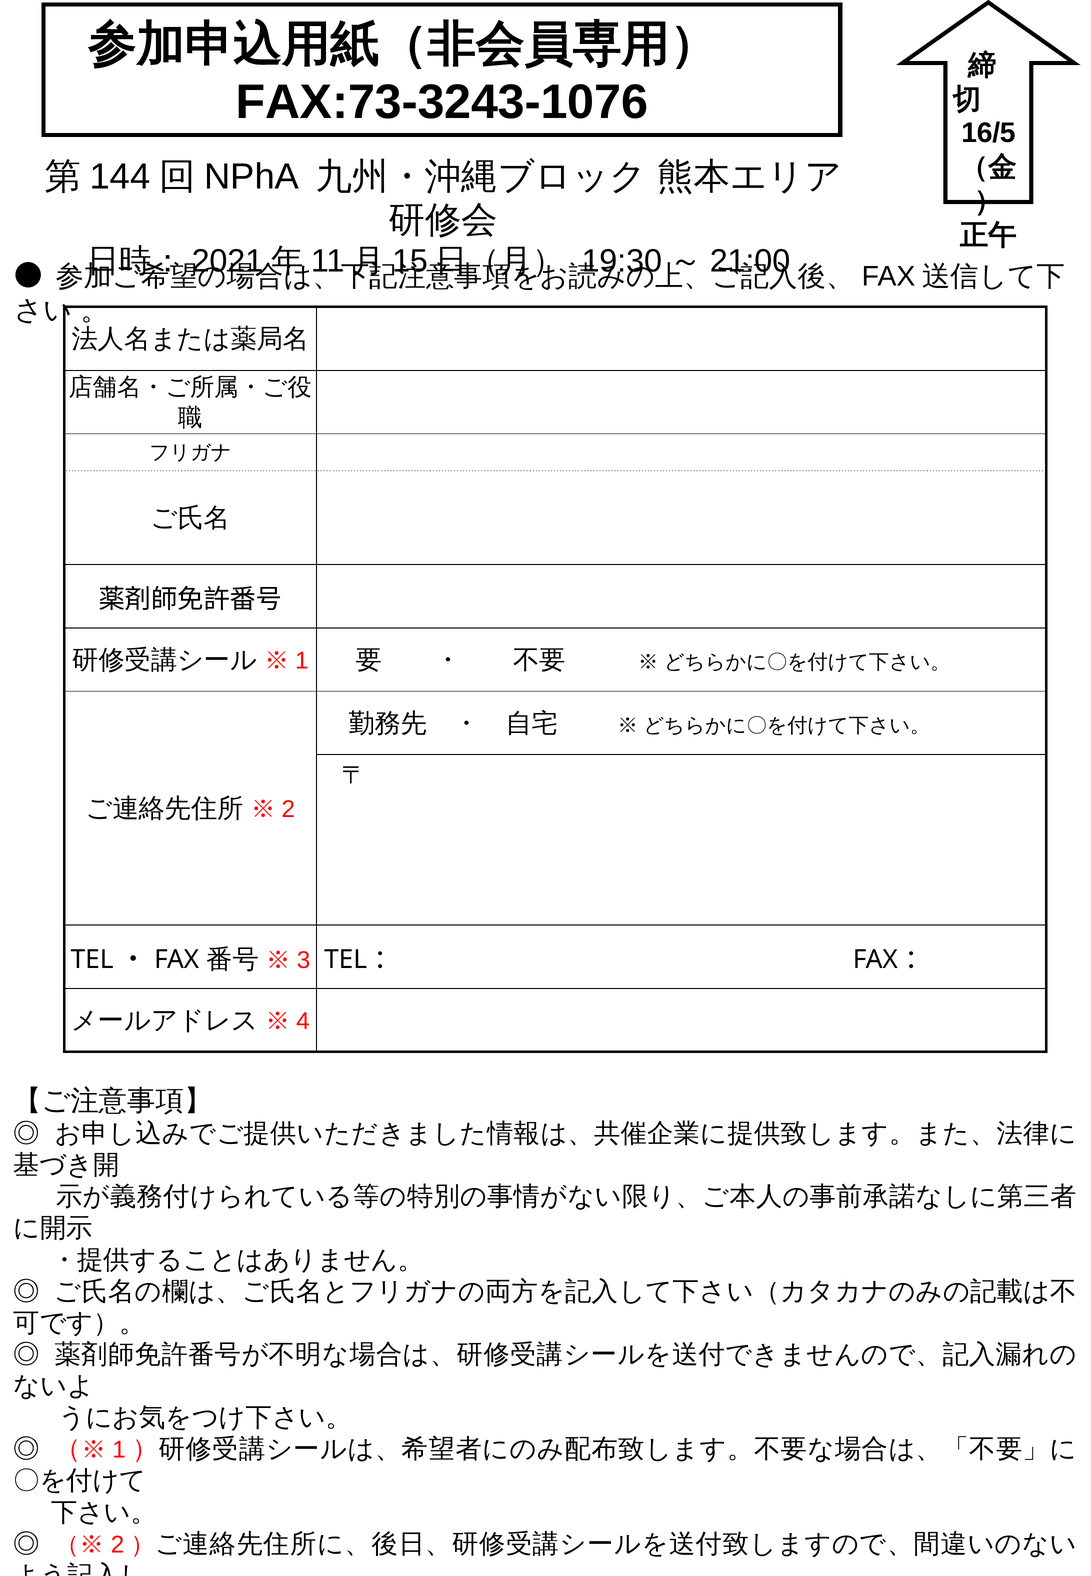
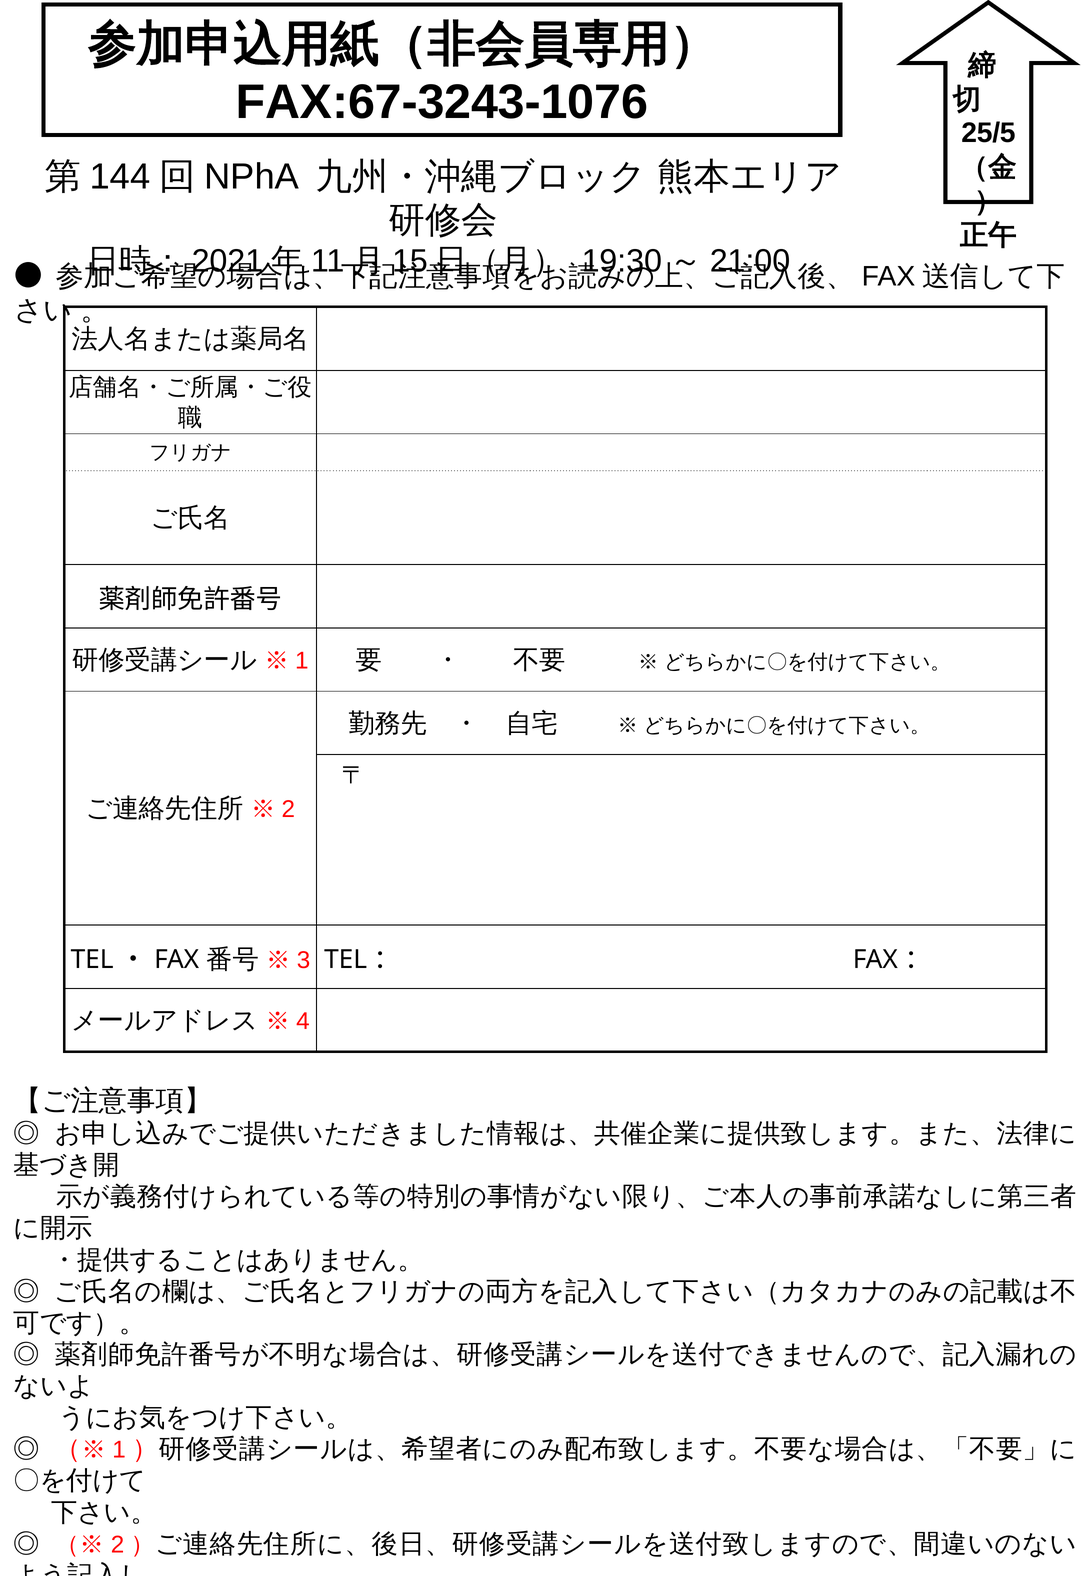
FAX:73-3243-1076: FAX:73-3243-1076 -> FAX:67-3243-1076
16/5: 16/5 -> 25/5
